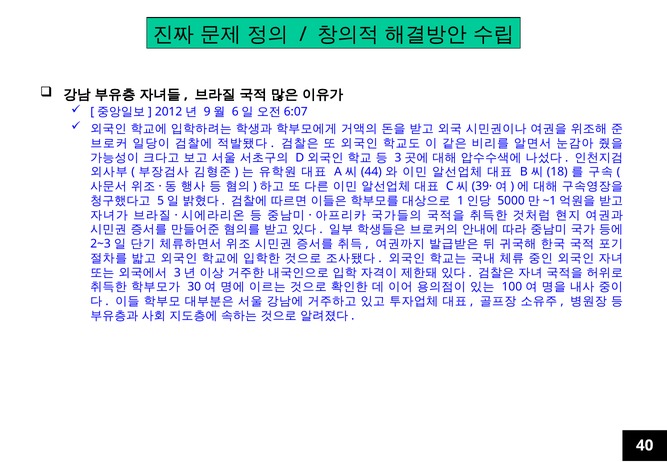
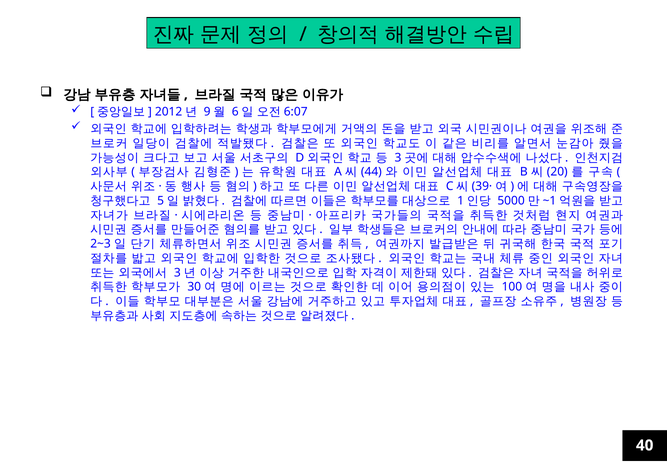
18: 18 -> 20
